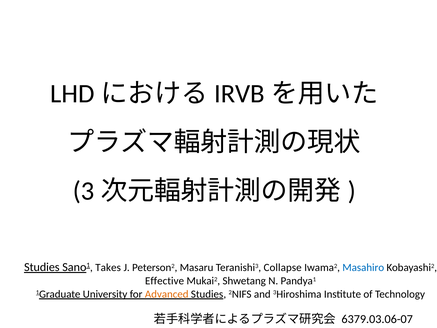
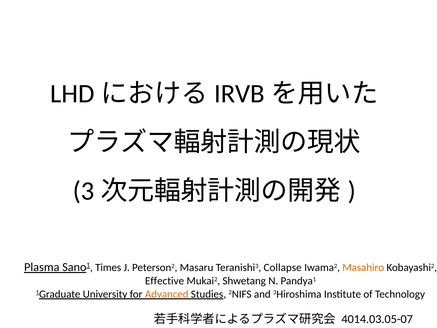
Studies at (42, 267): Studies -> Plasma
Takes: Takes -> Times
Masahiro colour: blue -> orange
6379.03.06-07: 6379.03.06-07 -> 4014.03.05-07
